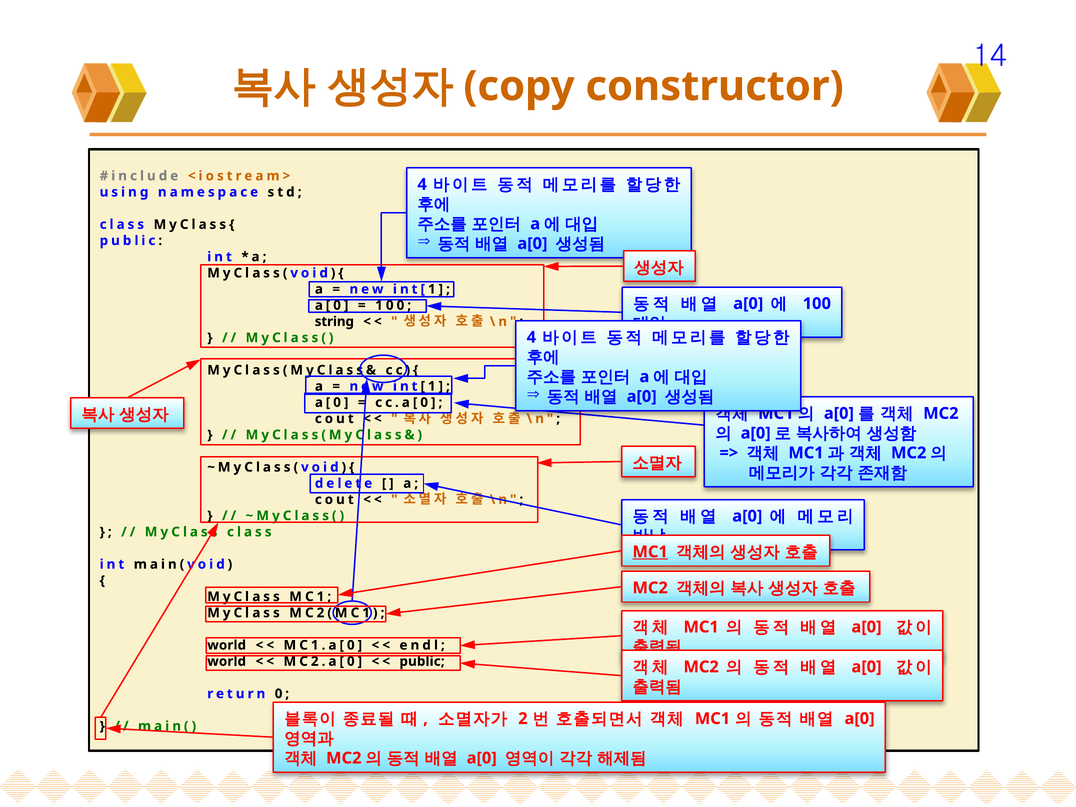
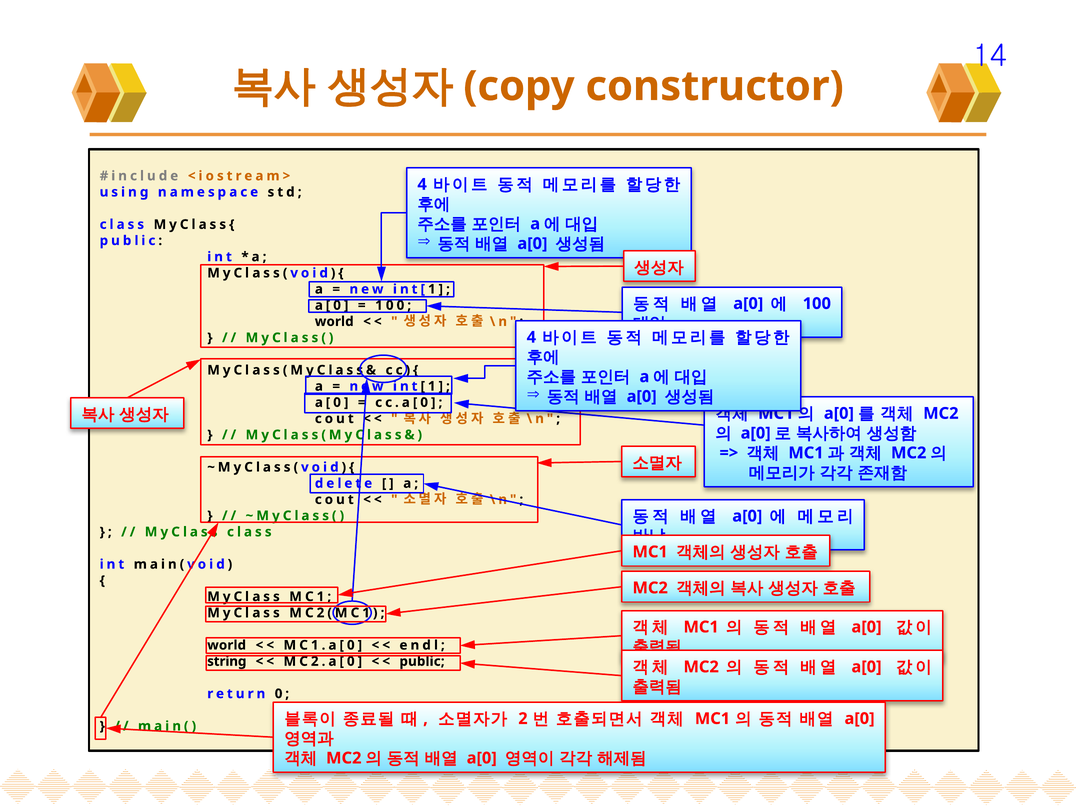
string at (334, 322): string -> world
MC1 at (650, 552) underline: present -> none
world at (227, 661): world -> string
